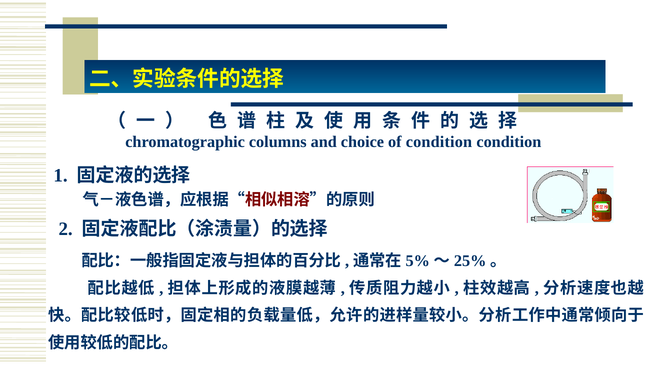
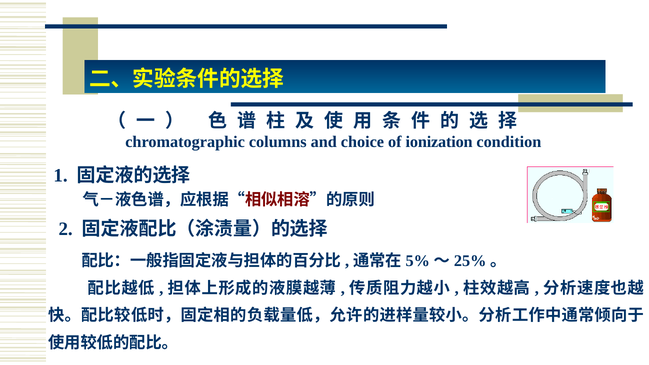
of condition: condition -> ionization
